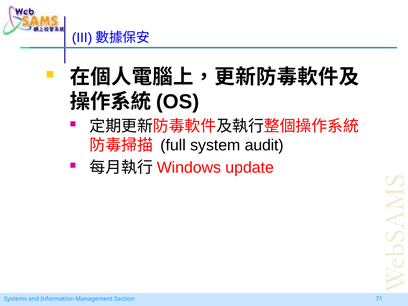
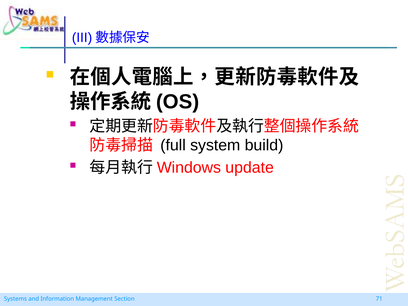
audit: audit -> build
